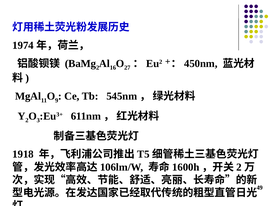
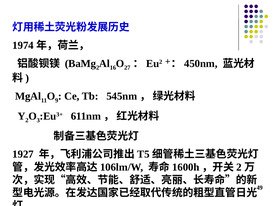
1918: 1918 -> 1927
